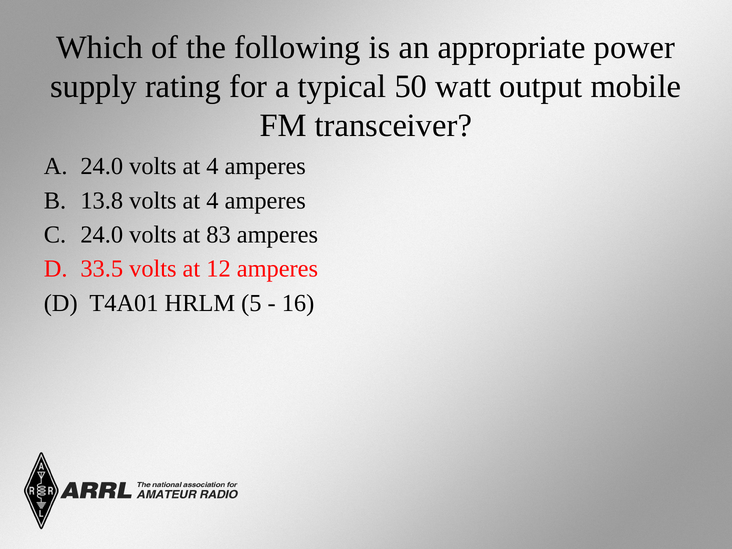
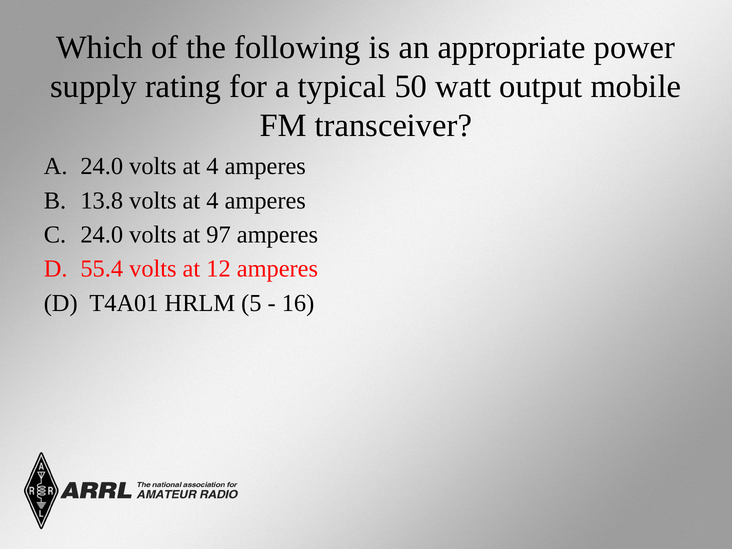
83: 83 -> 97
33.5: 33.5 -> 55.4
